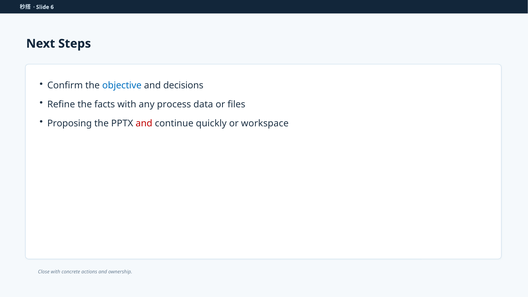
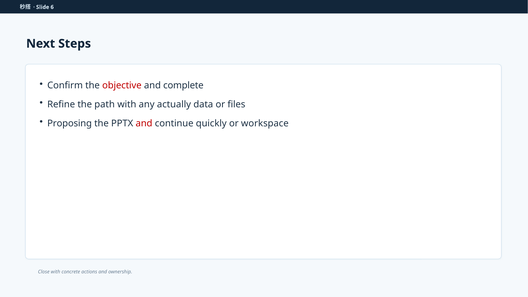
objective colour: blue -> red
decisions: decisions -> complete
facts: facts -> path
process: process -> actually
